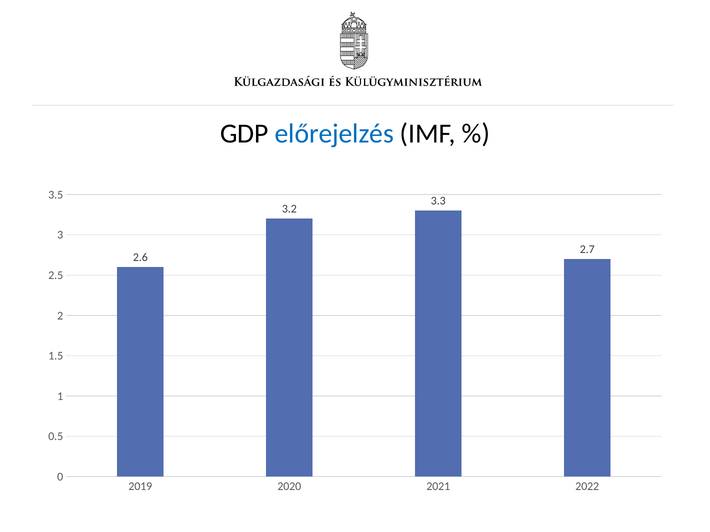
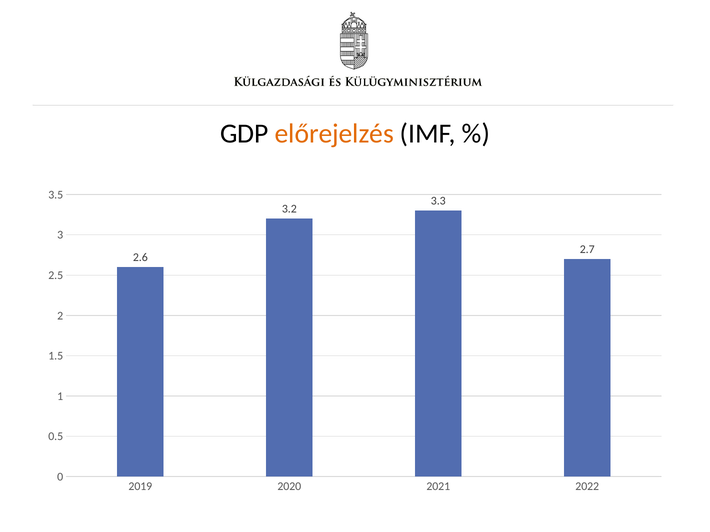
előrejelzés colour: blue -> orange
